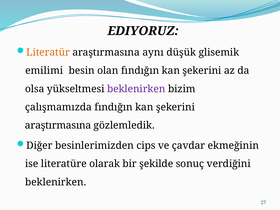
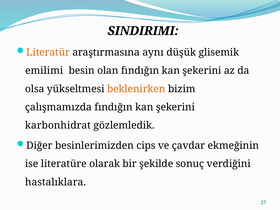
EDIYORUZ: EDIYORUZ -> SINDIRIMI
beklenirken at (136, 89) colour: purple -> orange
araştırmasına at (58, 125): araştırmasına -> karbonhidrat
beklenirken at (56, 182): beklenirken -> hastalıklara
